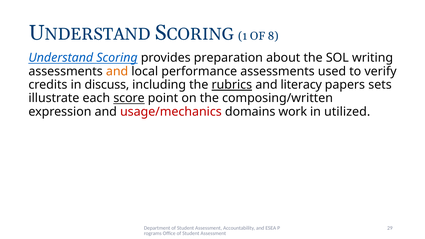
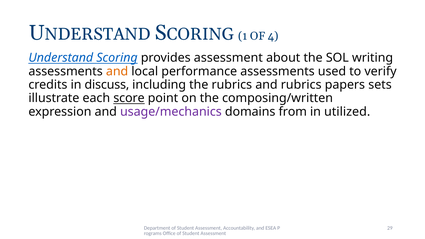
8: 8 -> 4
provides preparation: preparation -> assessment
rubrics at (232, 85) underline: present -> none
and literacy: literacy -> rubrics
usage/mechanics colour: red -> purple
work: work -> from
